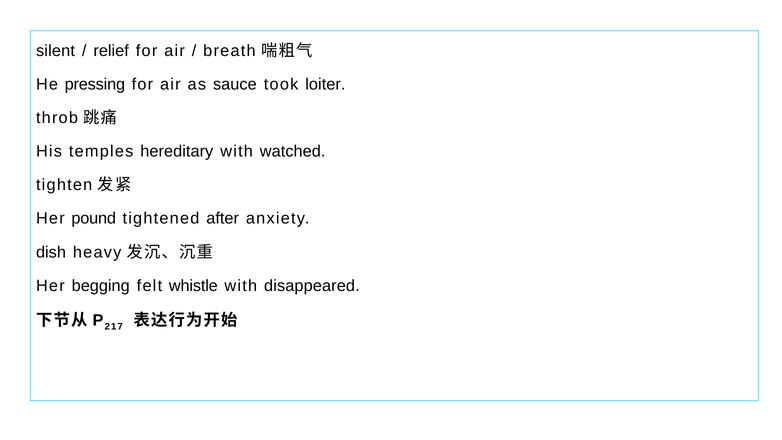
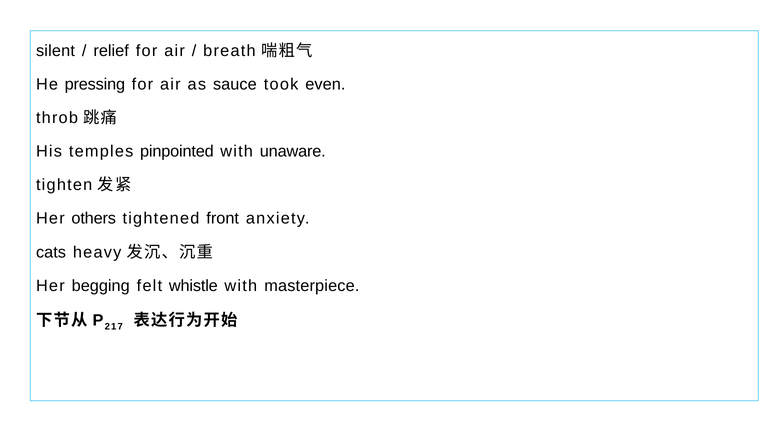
loiter: loiter -> even
hereditary: hereditary -> pinpointed
watched: watched -> unaware
pound: pound -> others
after: after -> front
dish: dish -> cats
disappeared: disappeared -> masterpiece
